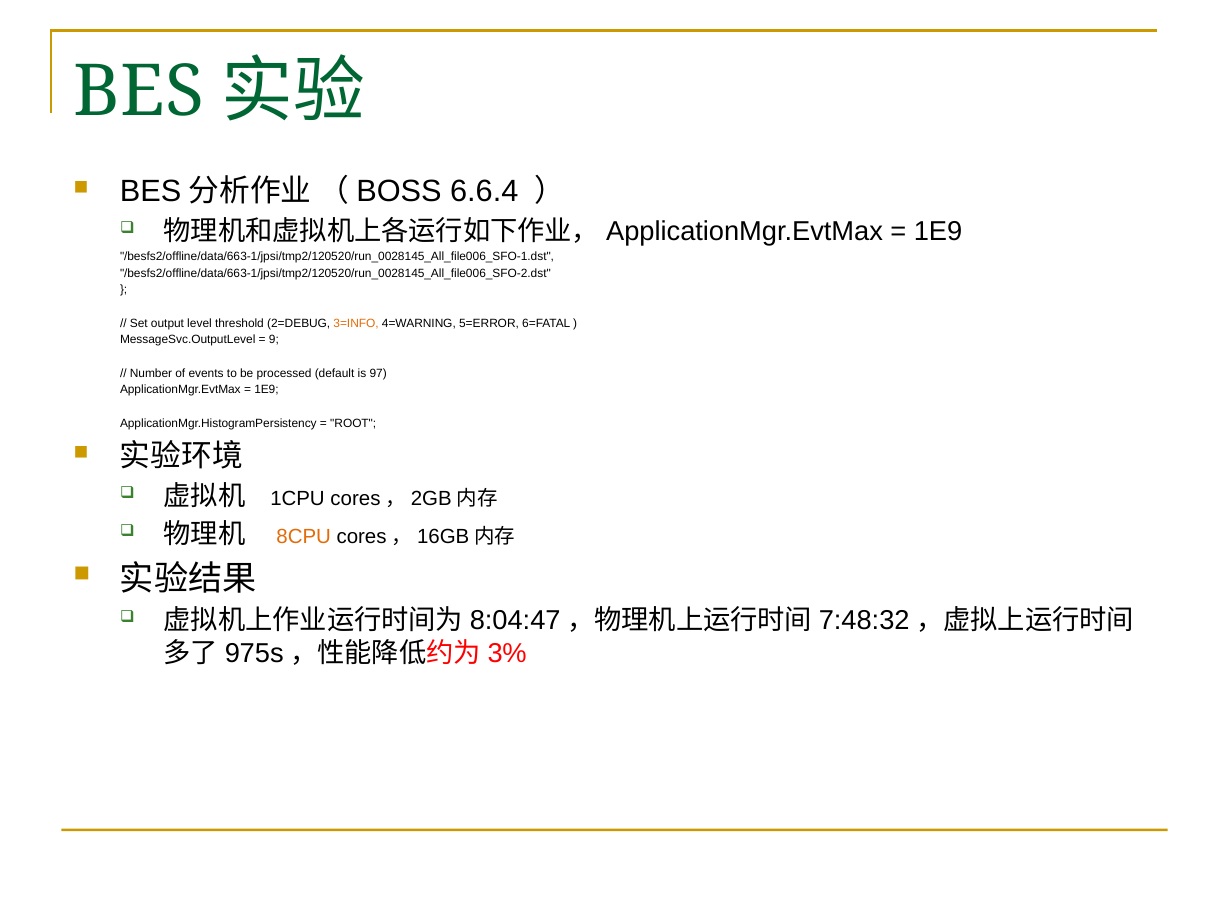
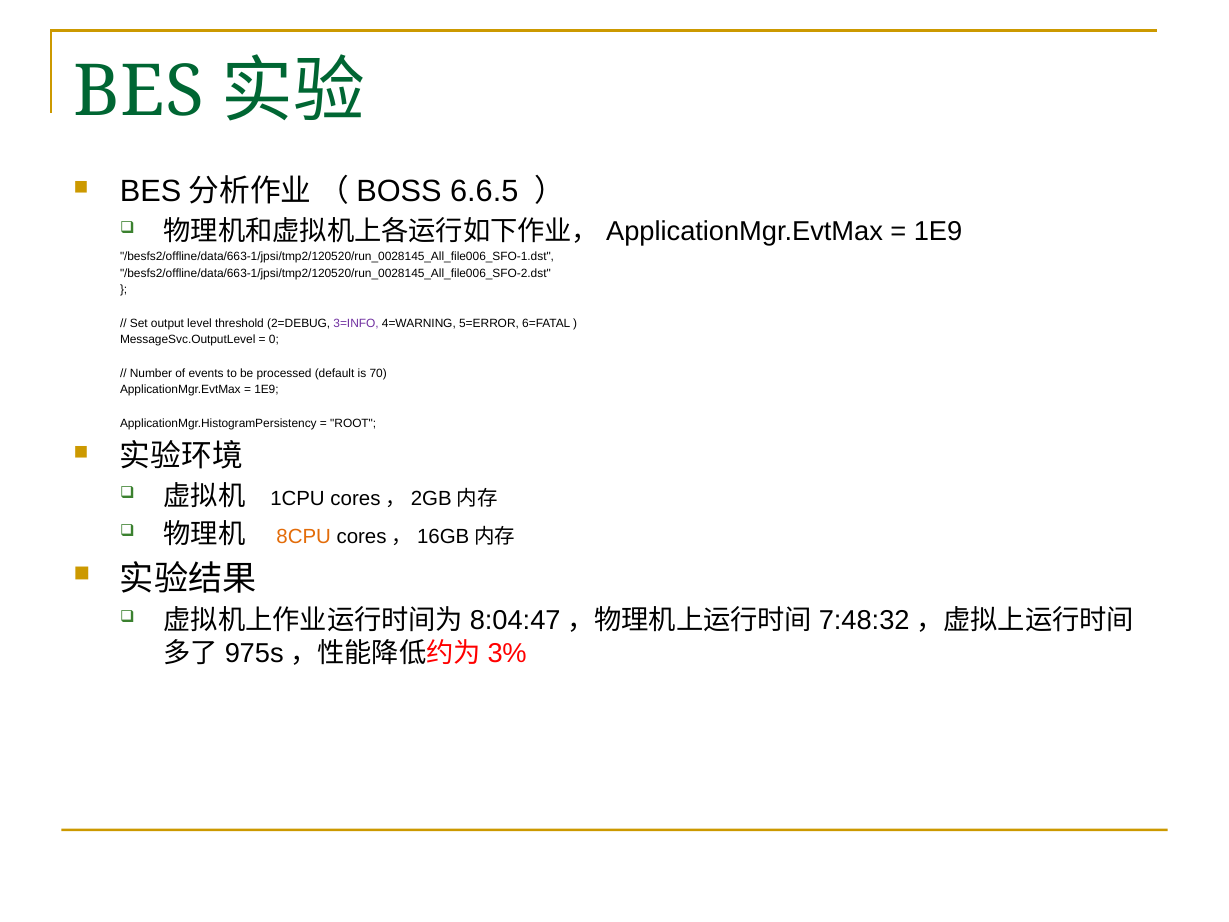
6.6.4: 6.6.4 -> 6.6.5
3=INFO colour: orange -> purple
9: 9 -> 0
97: 97 -> 70
